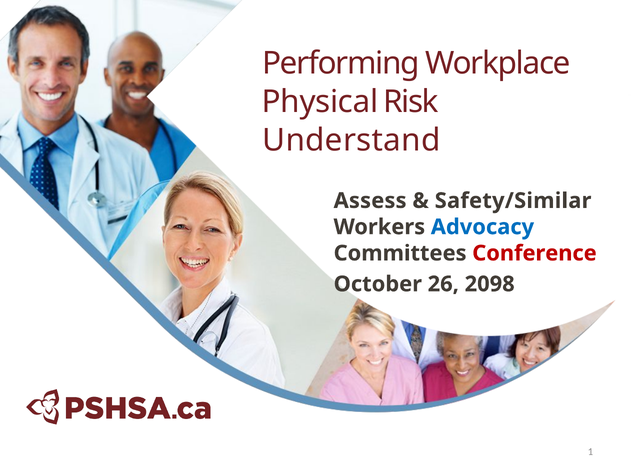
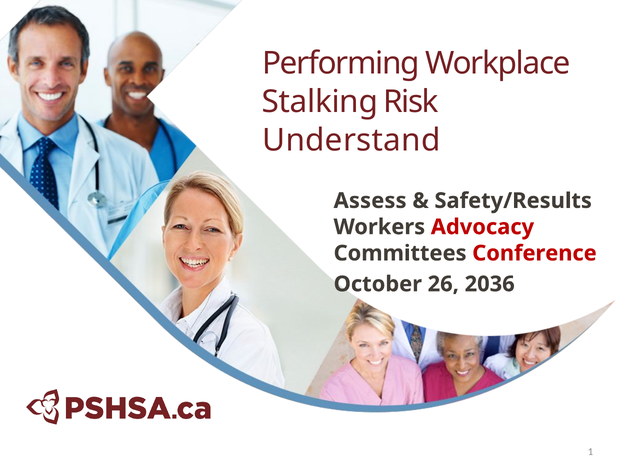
Physical: Physical -> Stalking
Safety/Similar: Safety/Similar -> Safety/Results
Advocacy colour: blue -> red
2098: 2098 -> 2036
